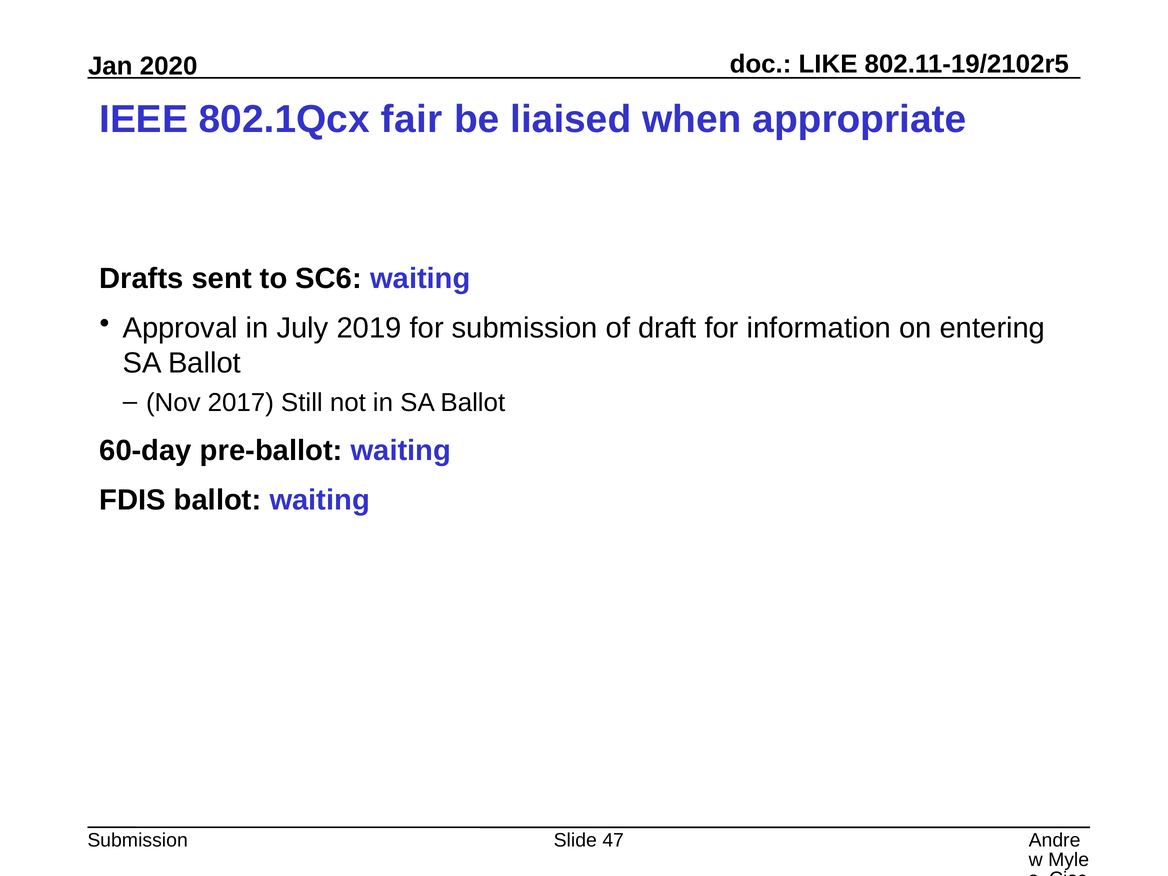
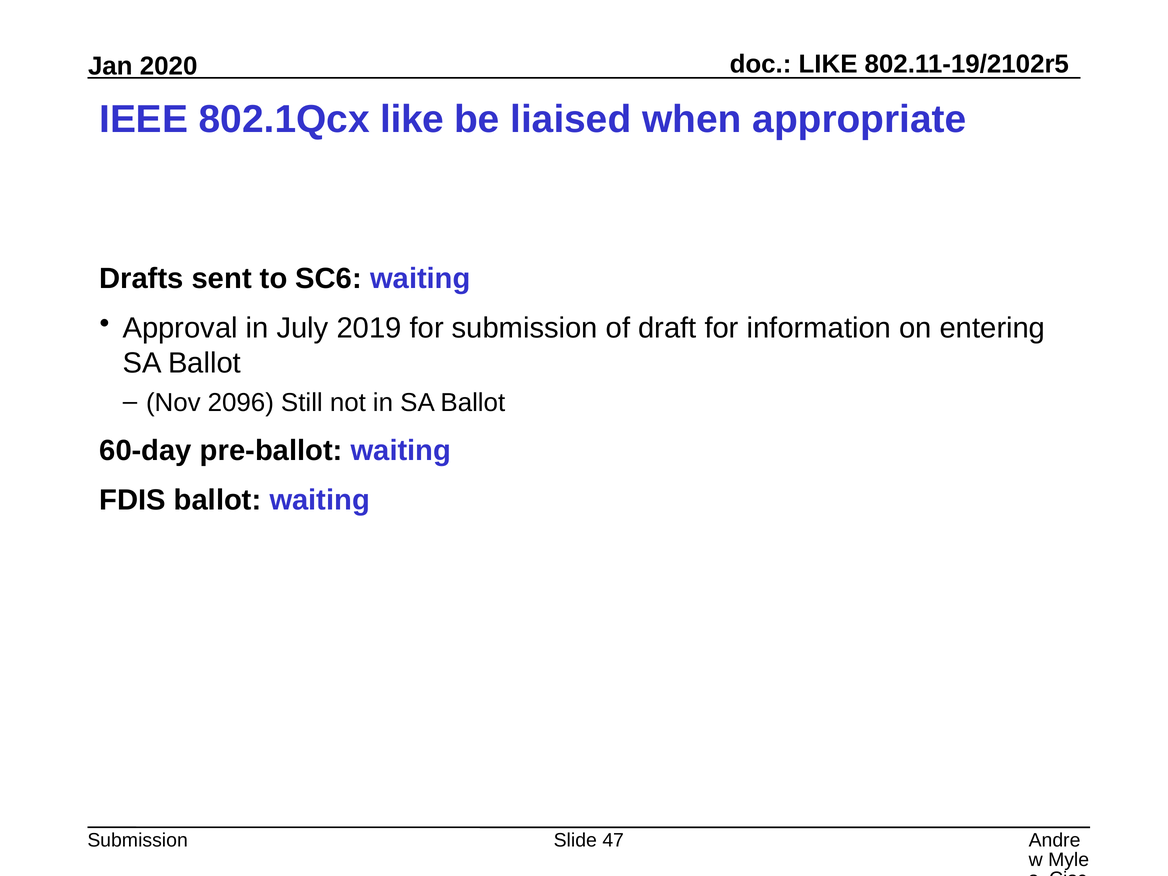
802.1Qcx fair: fair -> like
2017: 2017 -> 2096
